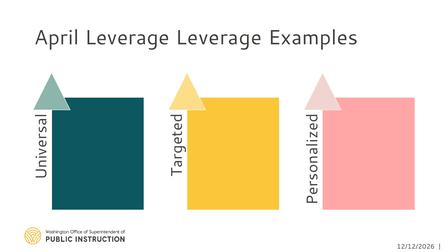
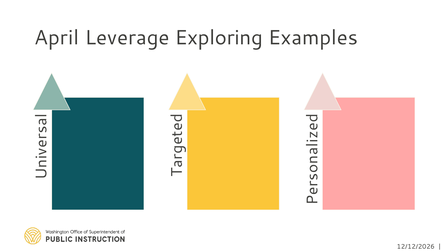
Leverage Leverage: Leverage -> Exploring
